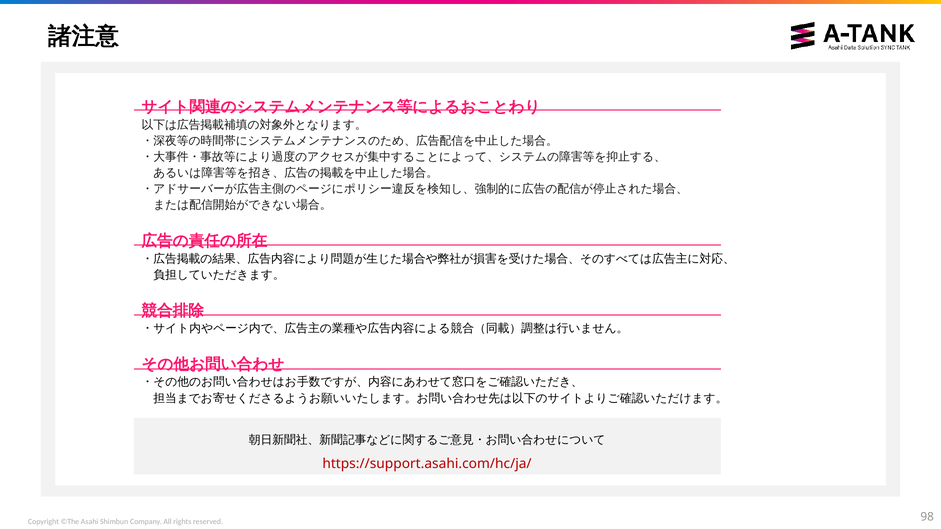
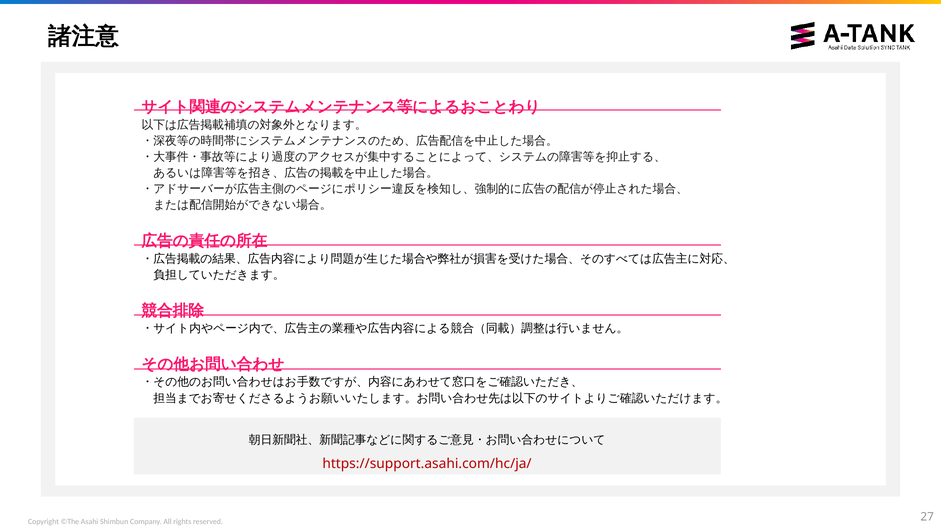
98: 98 -> 27
